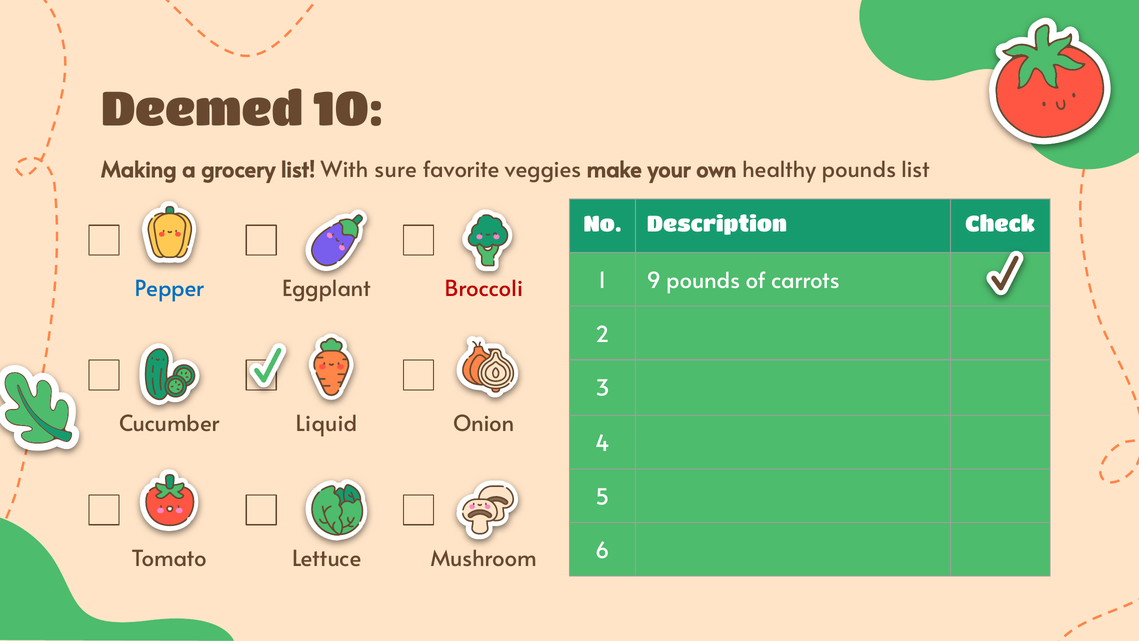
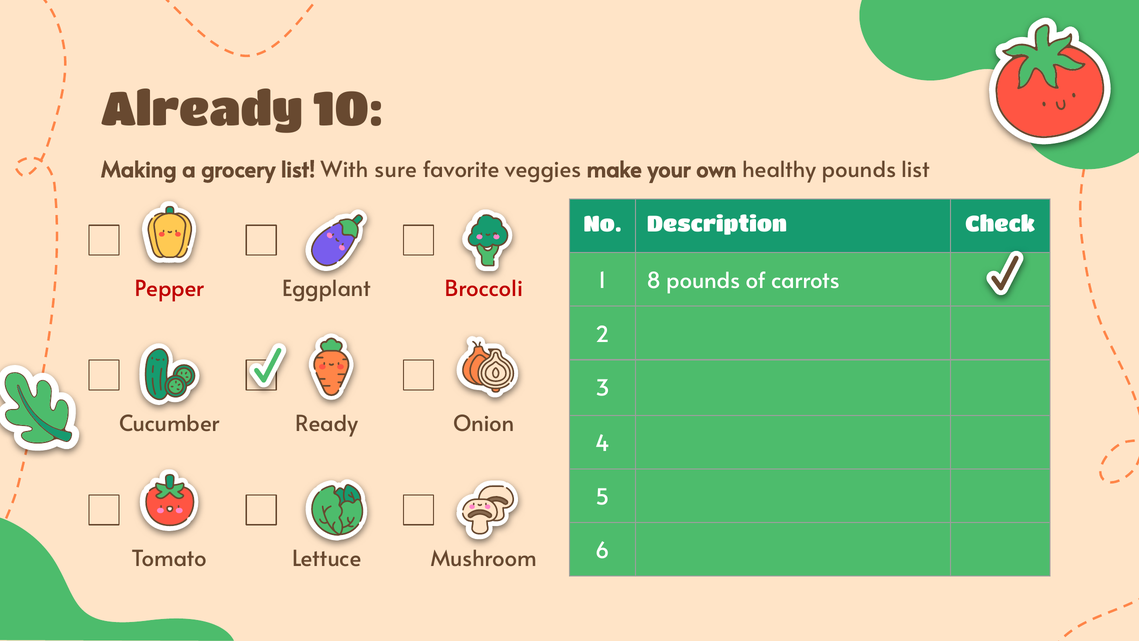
Deemed: Deemed -> Already
9: 9 -> 8
Pepper colour: blue -> red
Liquid: Liquid -> Ready
